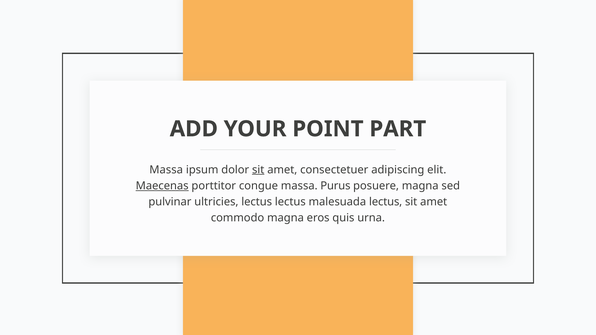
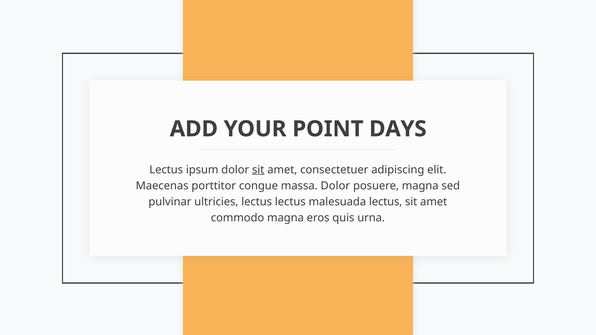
PART: PART -> DAYS
Massa at (166, 170): Massa -> Lectus
Maecenas underline: present -> none
massa Purus: Purus -> Dolor
